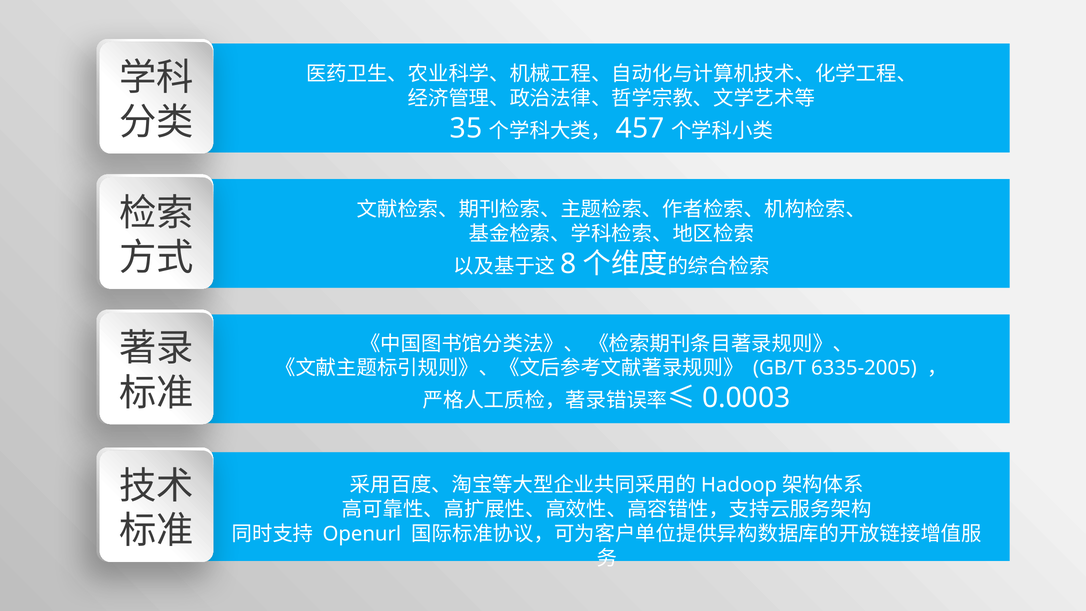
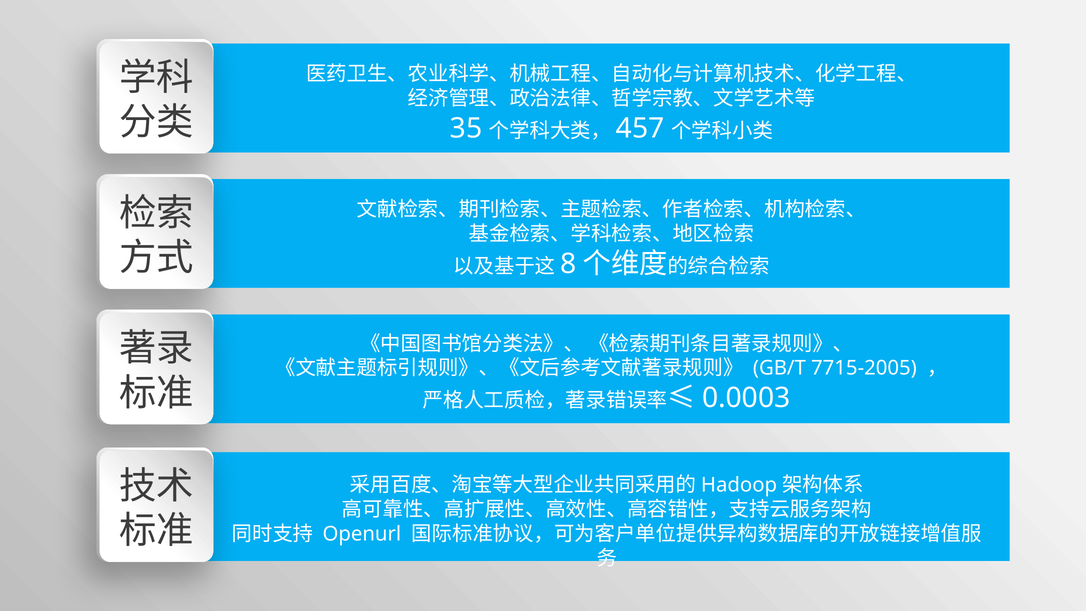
6335-2005: 6335-2005 -> 7715-2005
